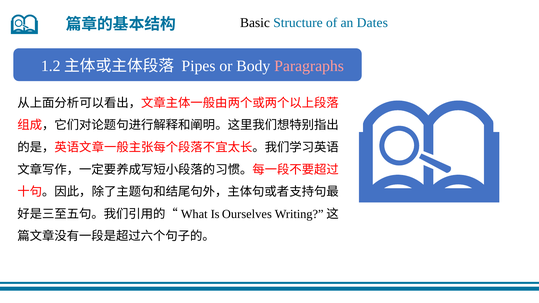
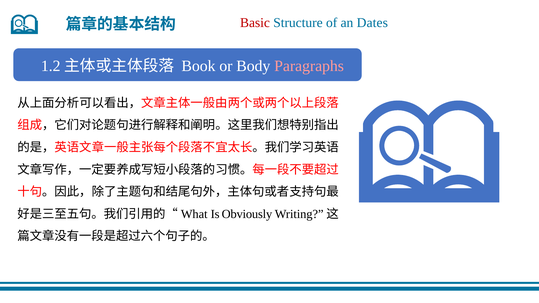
Basic colour: black -> red
Pipes: Pipes -> Book
Ourselves: Ourselves -> Obviously
